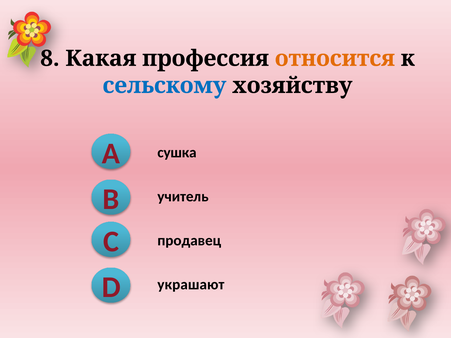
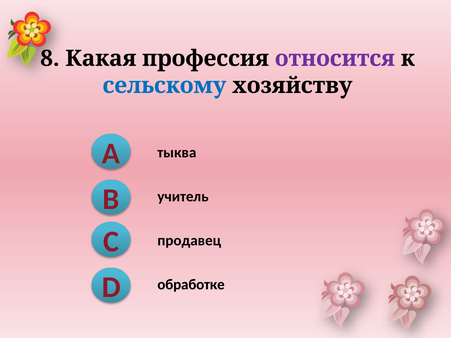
относится colour: orange -> purple
сушка: сушка -> тыква
украшают: украшают -> обработке
